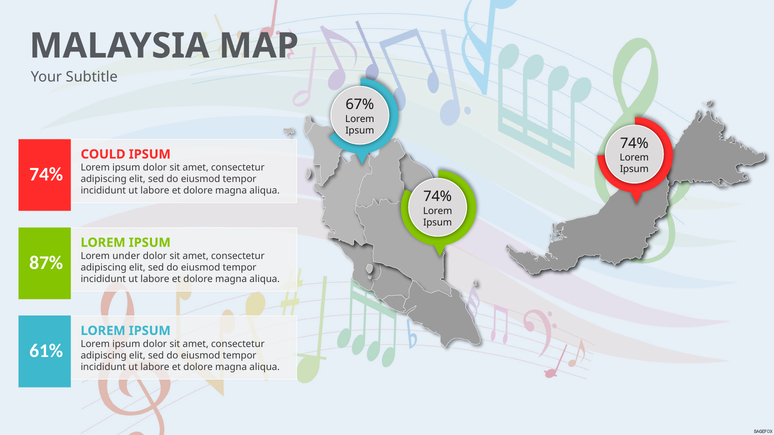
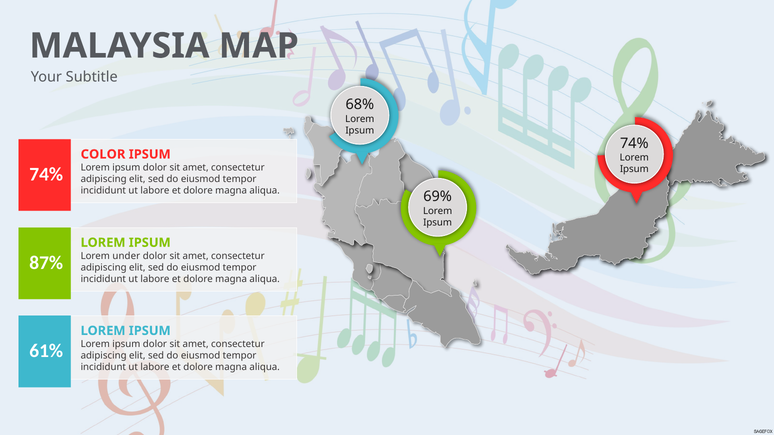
67%: 67% -> 68%
COULD: COULD -> COLOR
74% at (438, 197): 74% -> 69%
